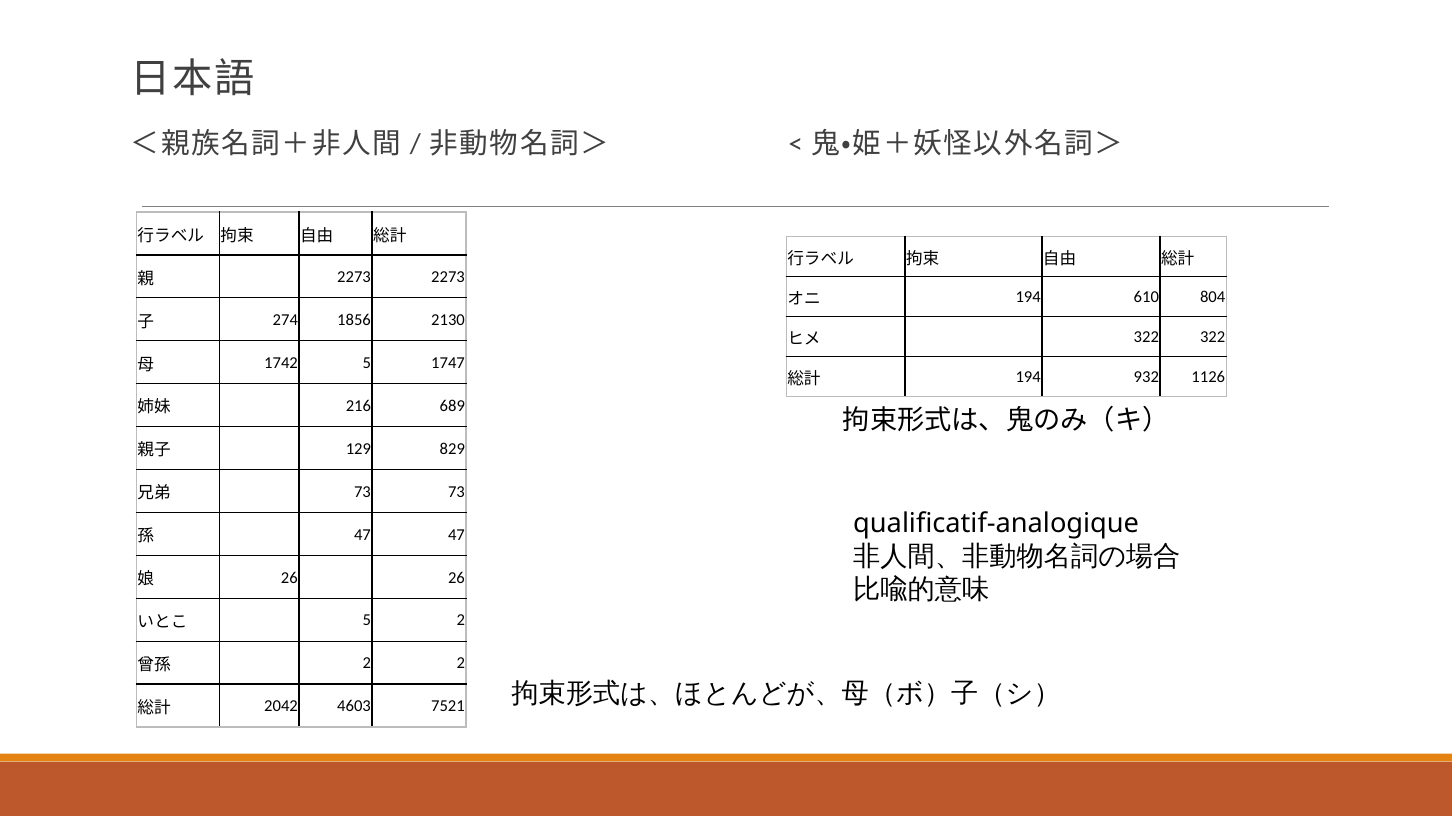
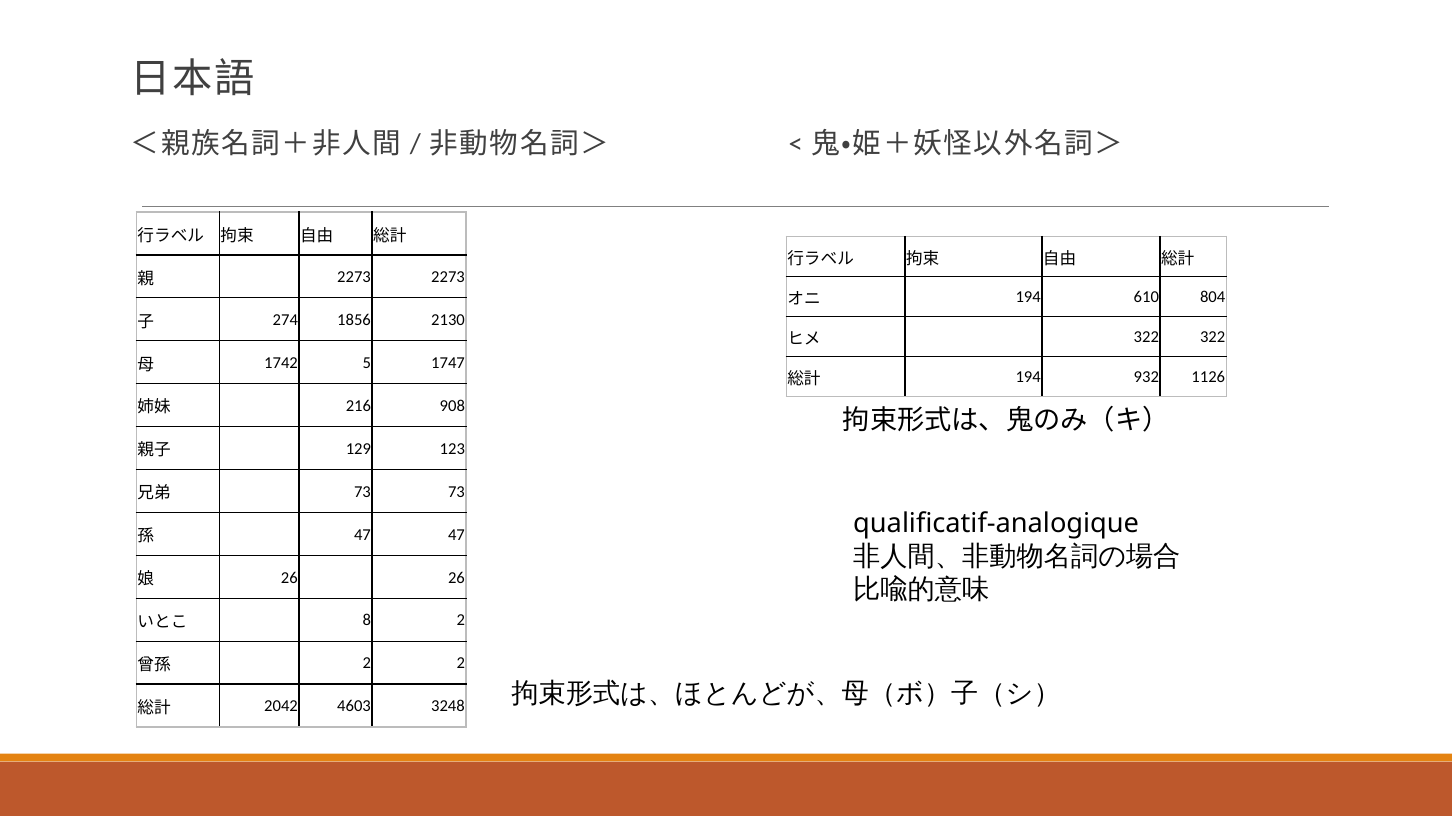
689: 689 -> 908
829: 829 -> 123
5 at (367, 621): 5 -> 8
7521: 7521 -> 3248
